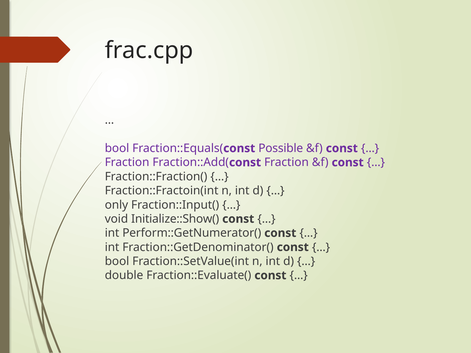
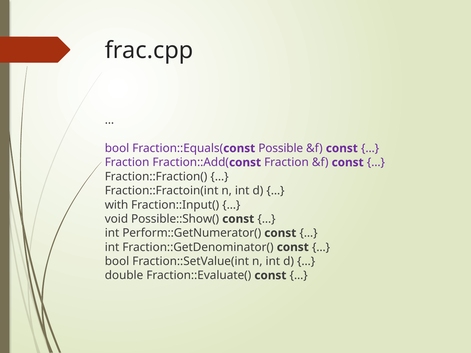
only: only -> with
Initialize::Show(: Initialize::Show( -> Possible::Show(
